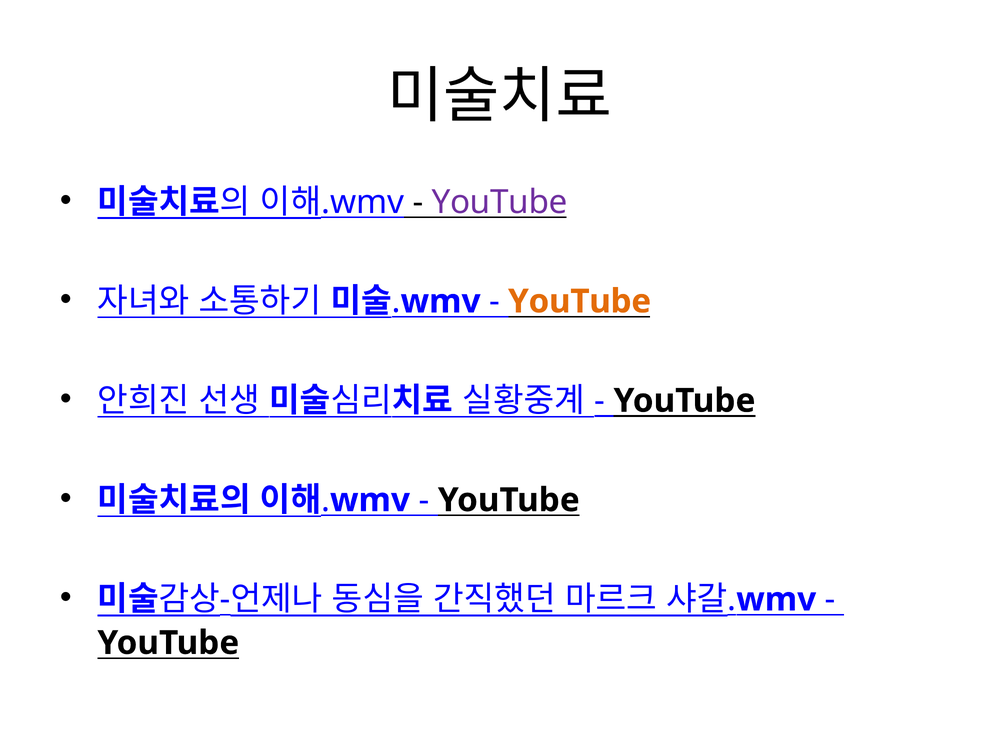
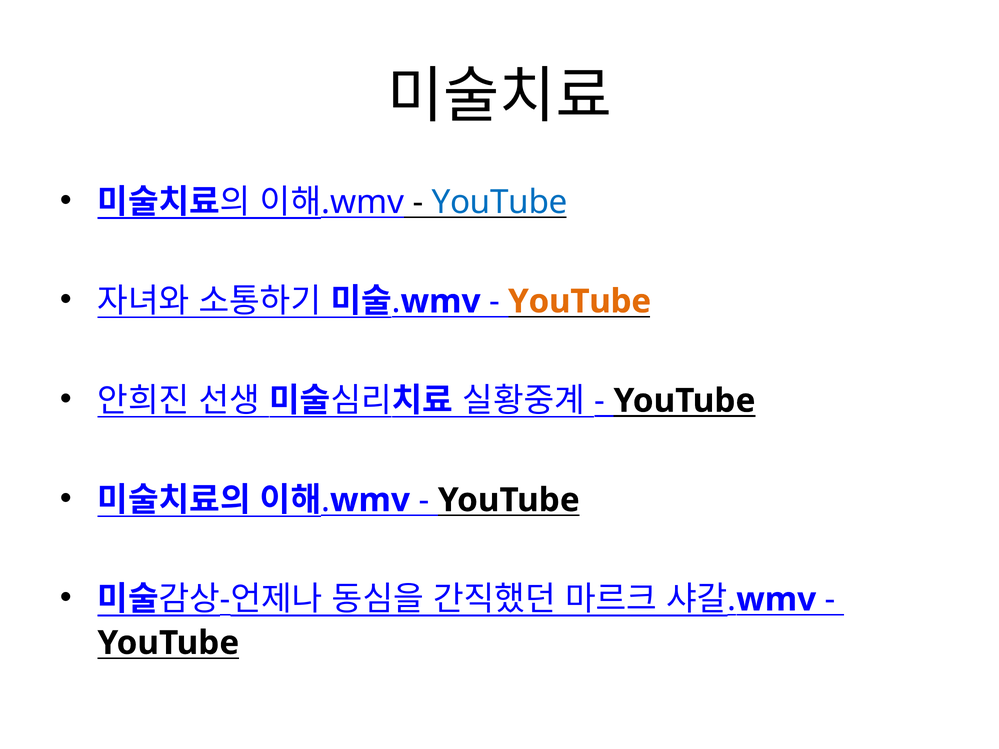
YouTube at (500, 202) colour: purple -> blue
